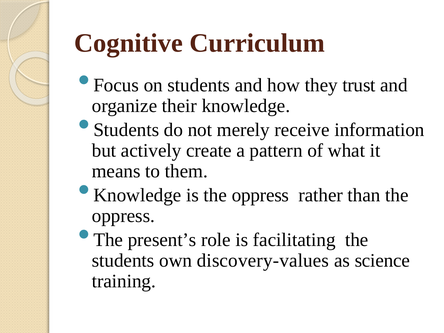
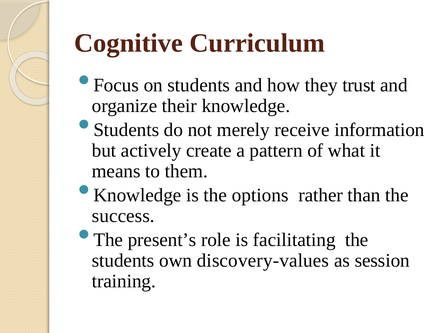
is the oppress: oppress -> options
oppress at (123, 216): oppress -> success
science: science -> session
